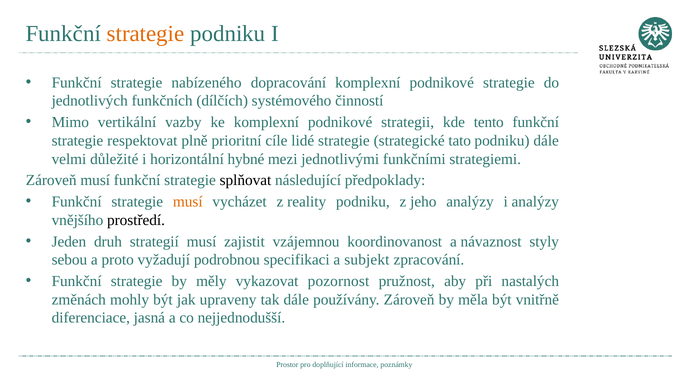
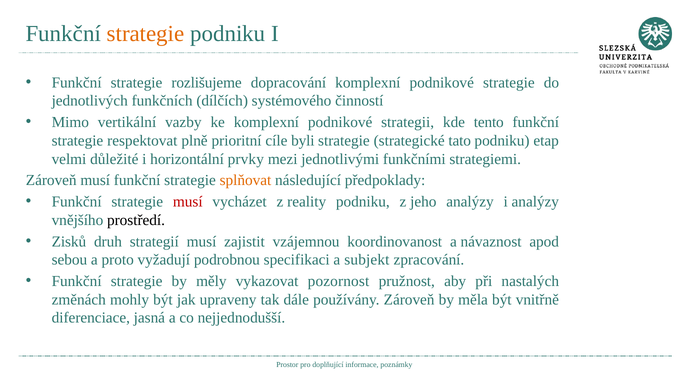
nabízeného: nabízeného -> rozlišujeme
lidé: lidé -> byli
podniku dále: dále -> etap
hybné: hybné -> prvky
splňovat colour: black -> orange
musí at (188, 202) colour: orange -> red
Jeden: Jeden -> Zisků
styly: styly -> apod
